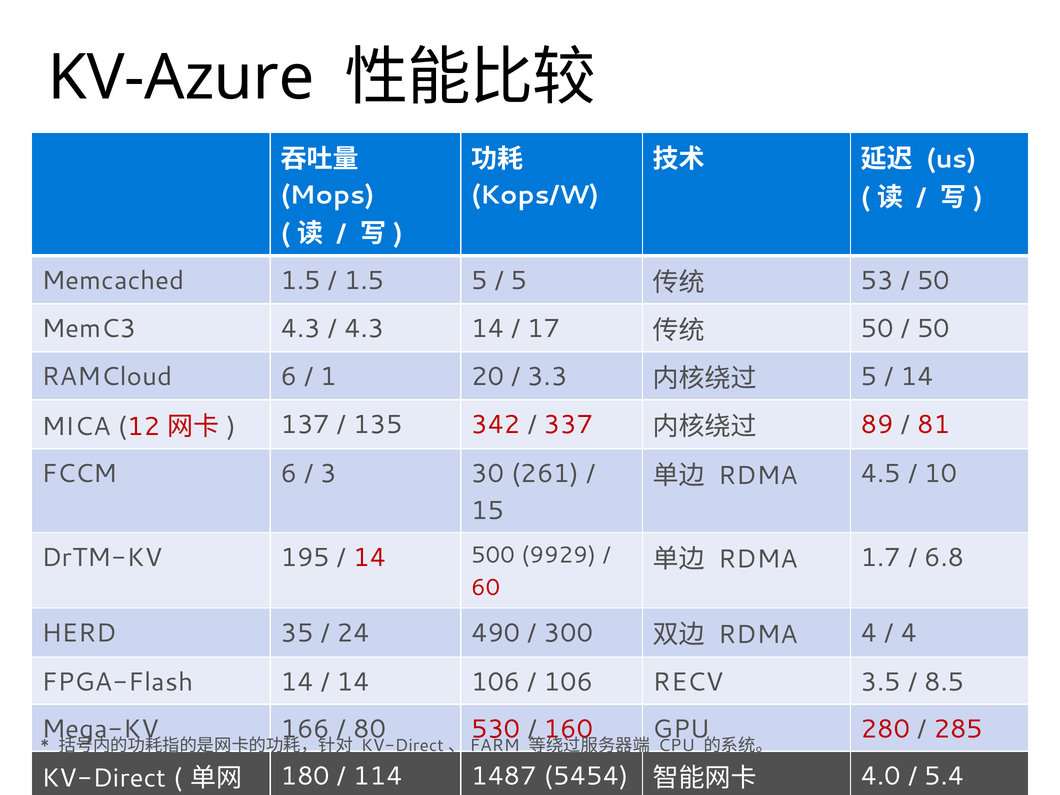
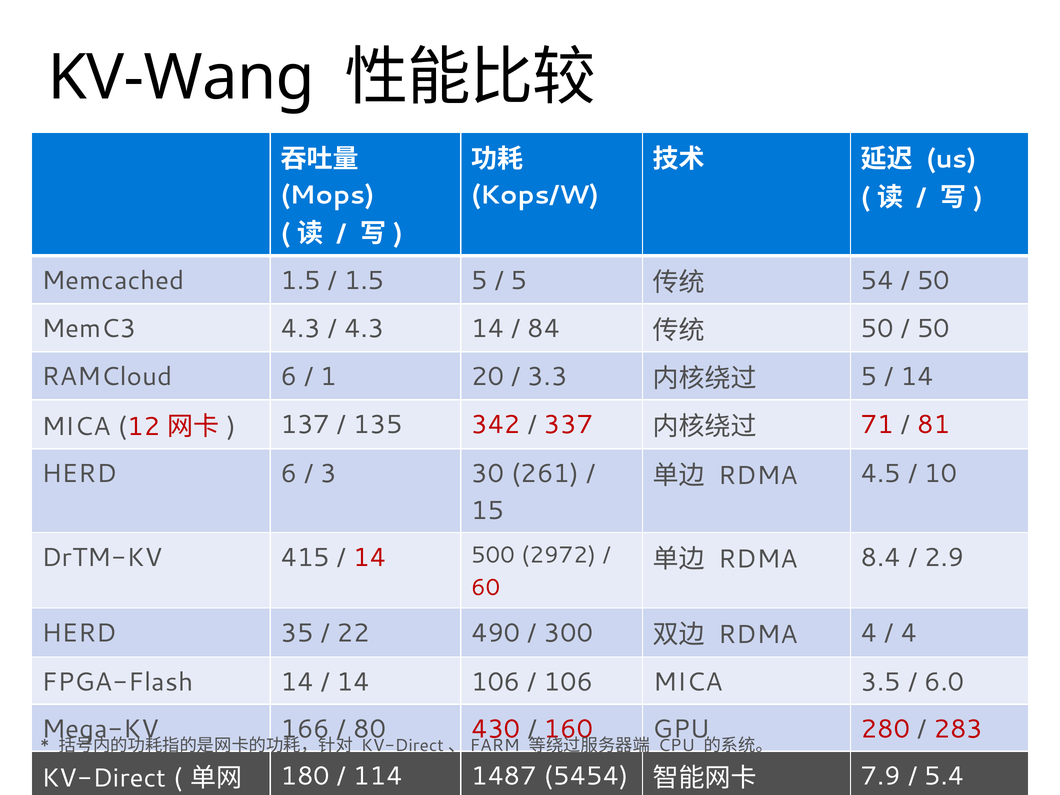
KV-Azure: KV-Azure -> KV-Wang
53: 53 -> 54
17: 17 -> 84
89: 89 -> 71
FCCM at (79, 474): FCCM -> HERD
195: 195 -> 415
9929: 9929 -> 2972
1.7: 1.7 -> 8.4
6.8: 6.8 -> 2.9
24: 24 -> 22
106 RECV: RECV -> MICA
8.5: 8.5 -> 6.0
530: 530 -> 430
285: 285 -> 283
4.0: 4.0 -> 7.9
